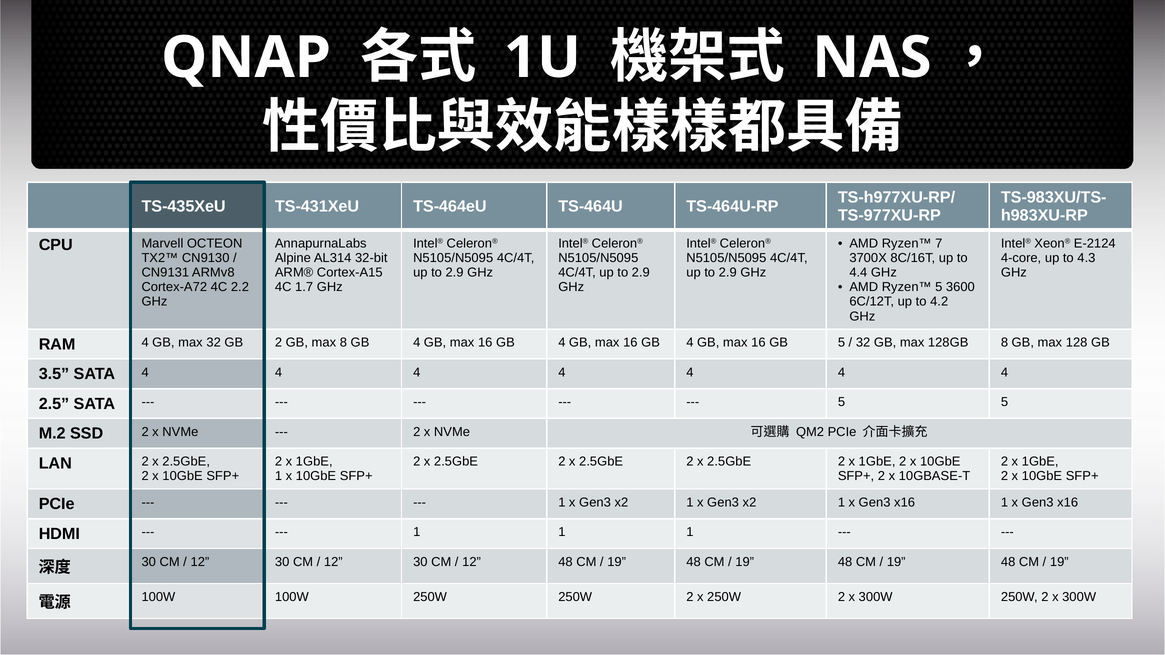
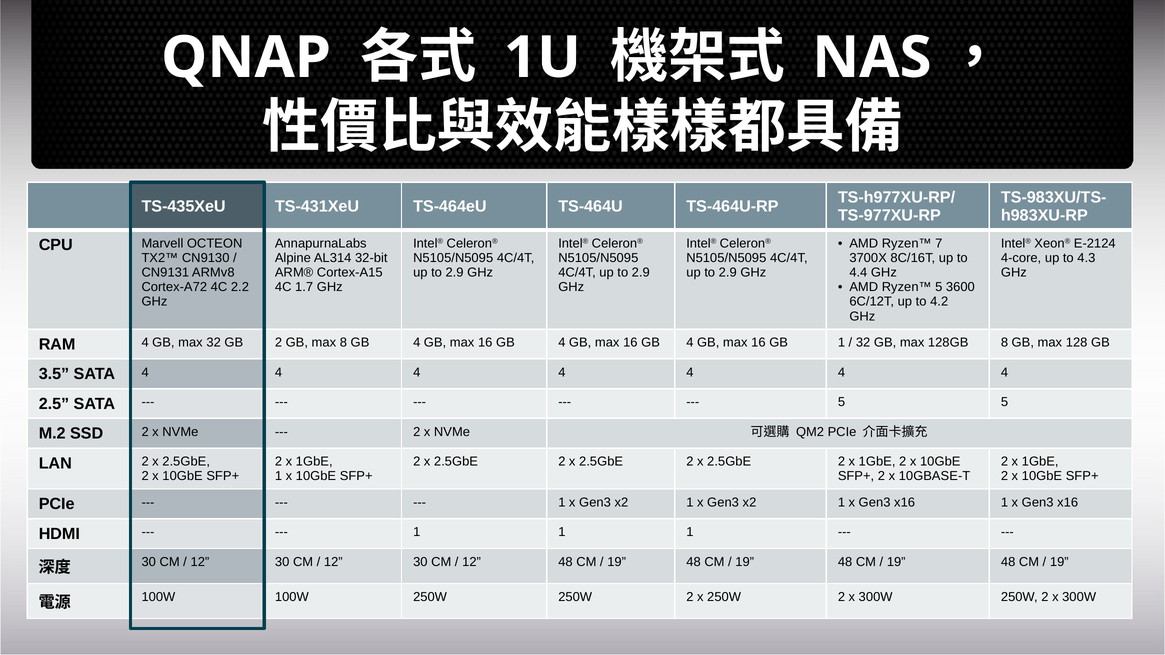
GB 5: 5 -> 1
